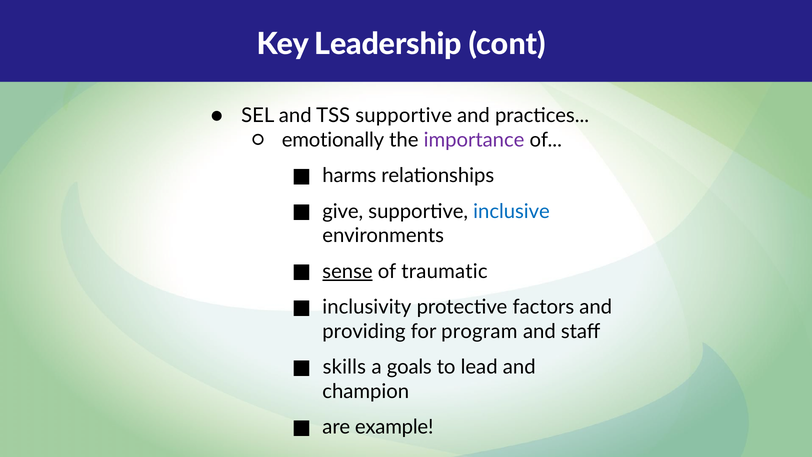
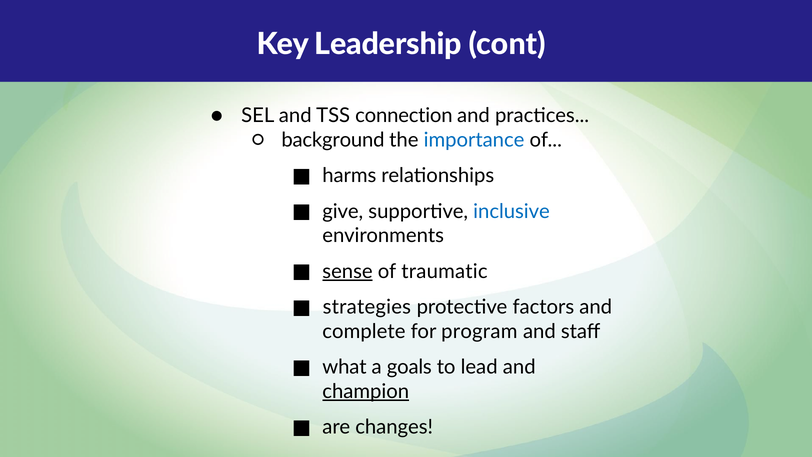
TSS supportive: supportive -> connection
emotionally: emotionally -> background
importance colour: purple -> blue
inclusivity: inclusivity -> strategies
providing: providing -> complete
skills: skills -> what
champion underline: none -> present
example: example -> changes
